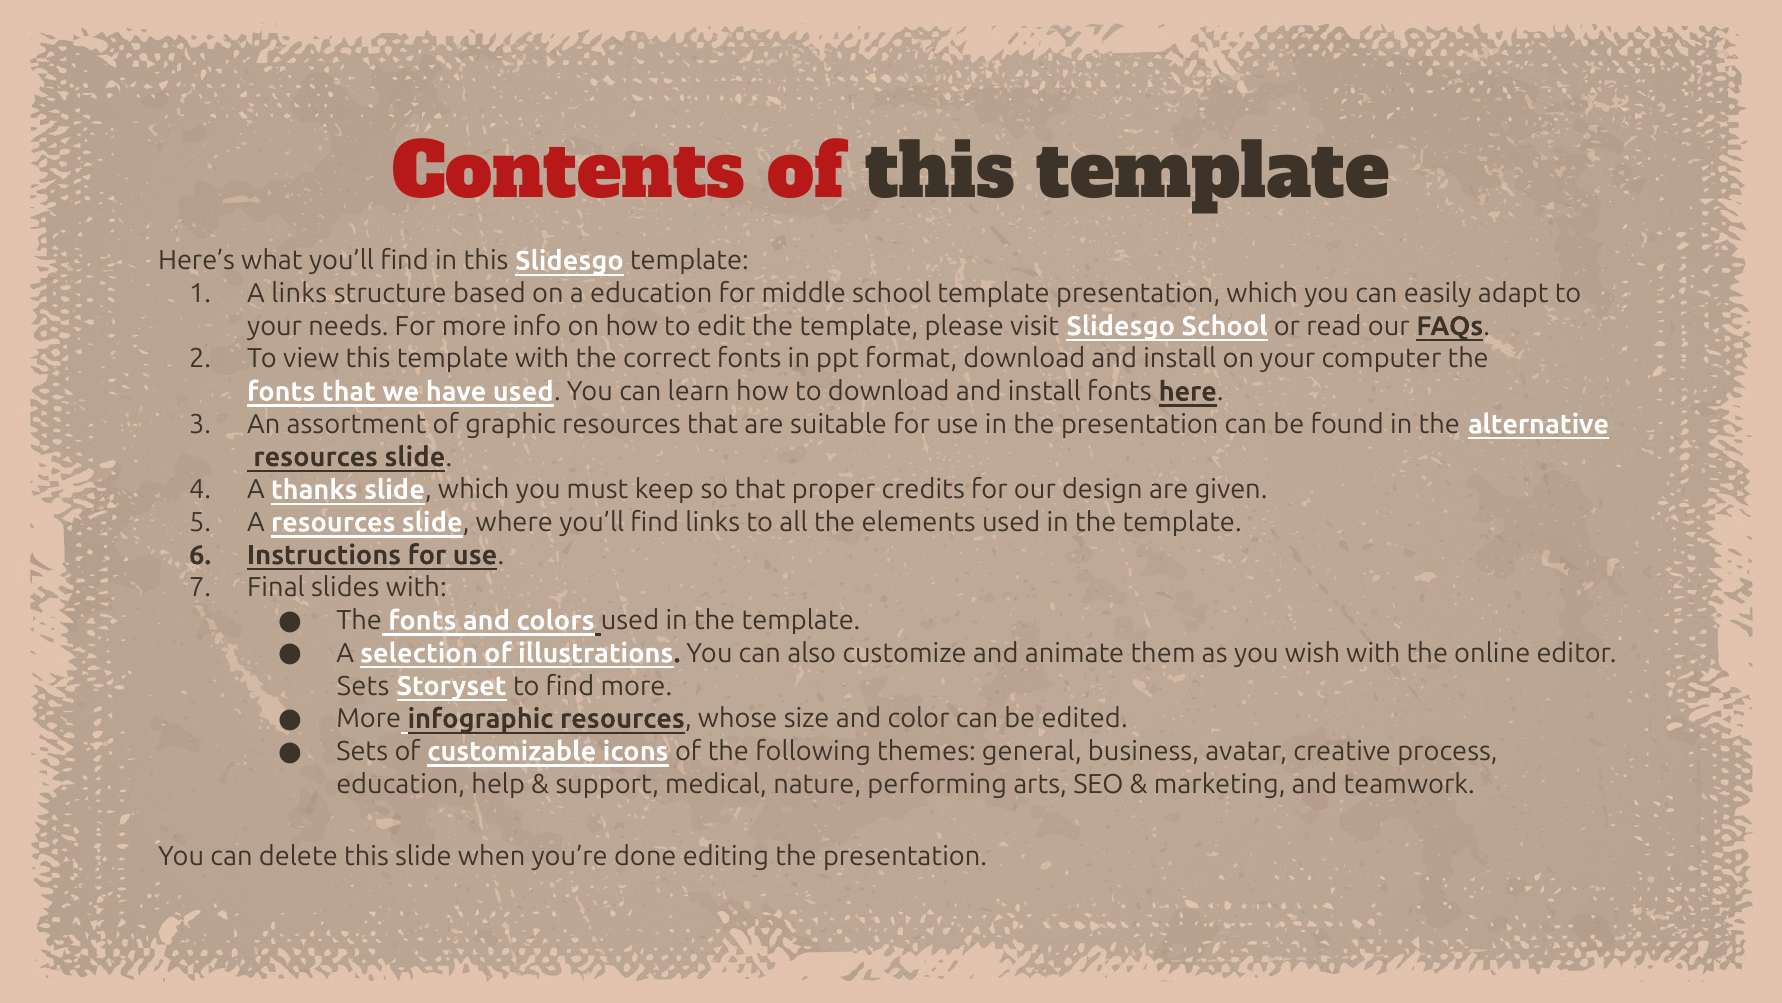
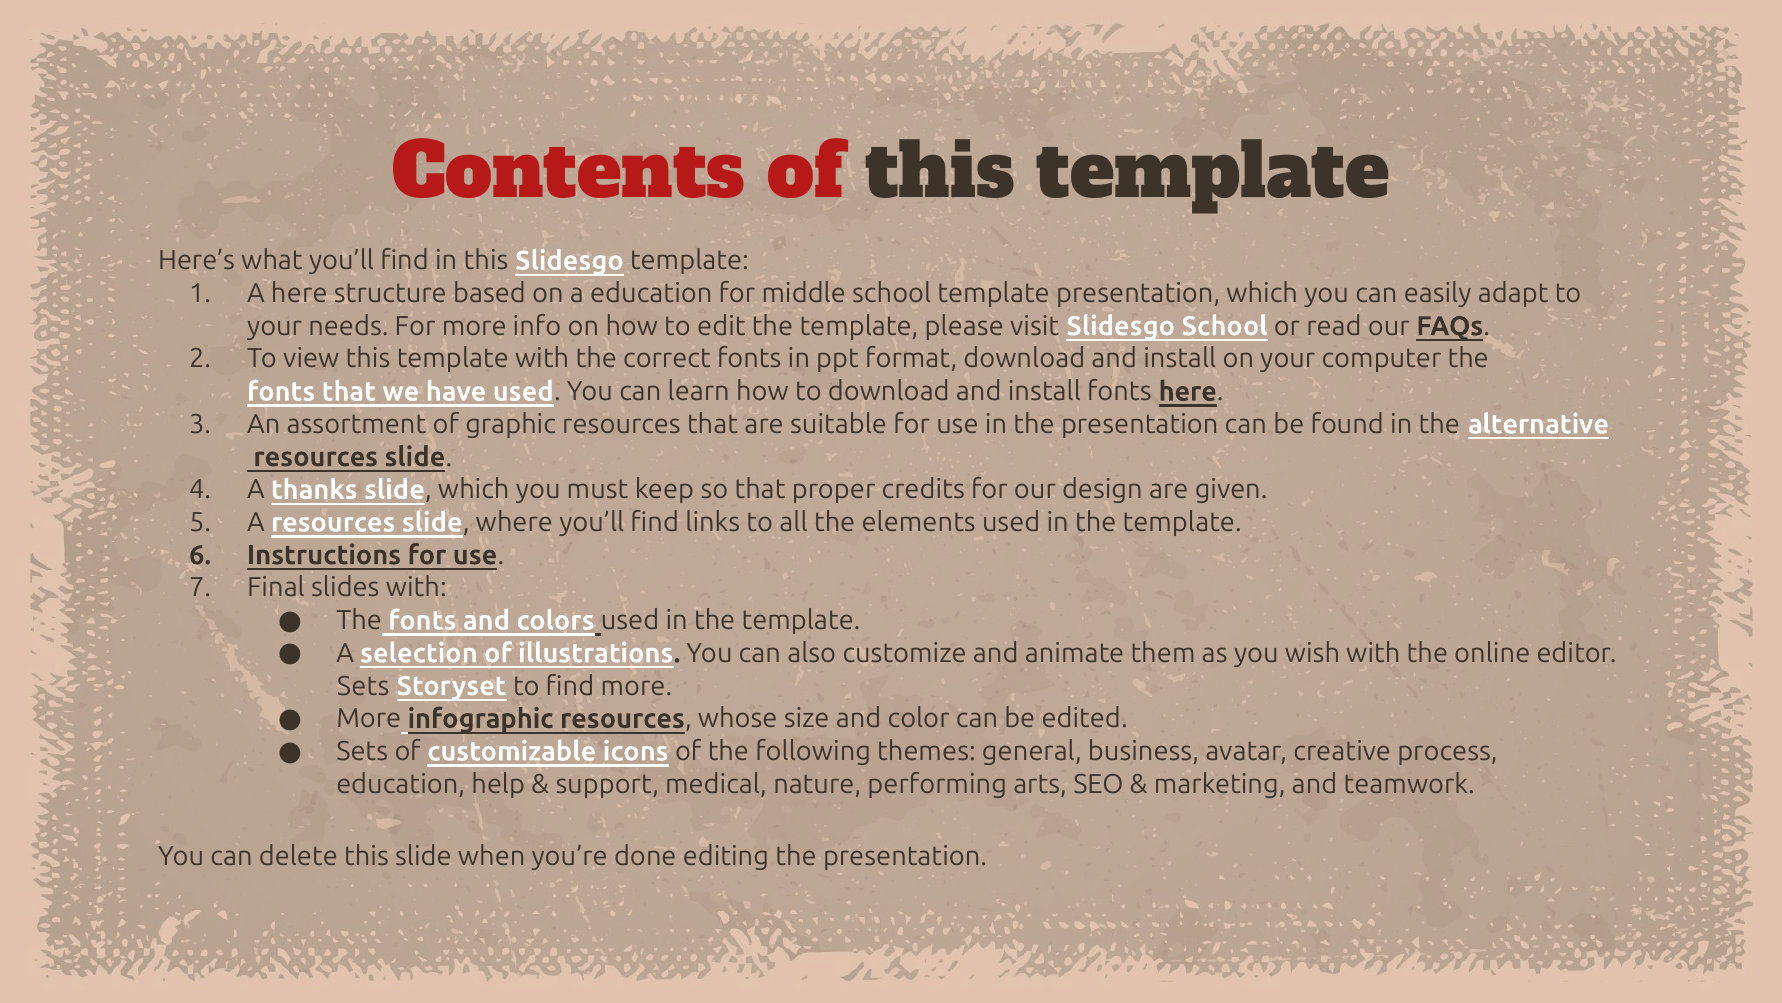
A links: links -> here
